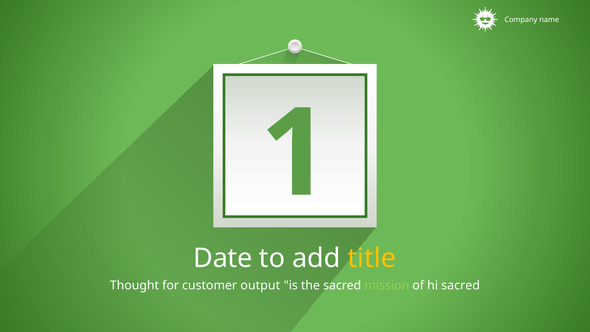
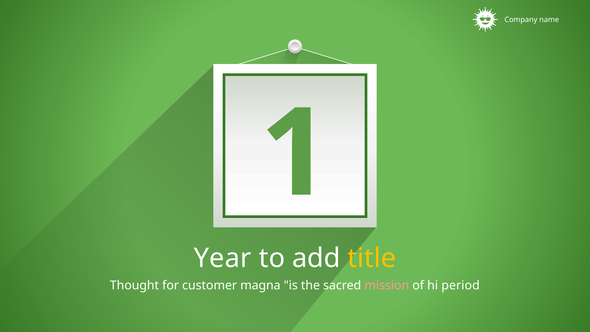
Date: Date -> Year
output: output -> magna
mission colour: light green -> pink
hi sacred: sacred -> period
